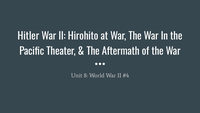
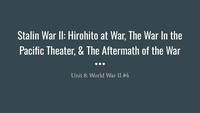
Hitler: Hitler -> Stalin
